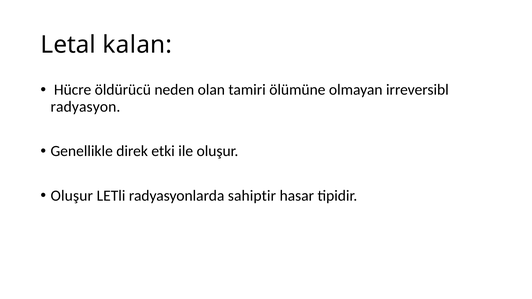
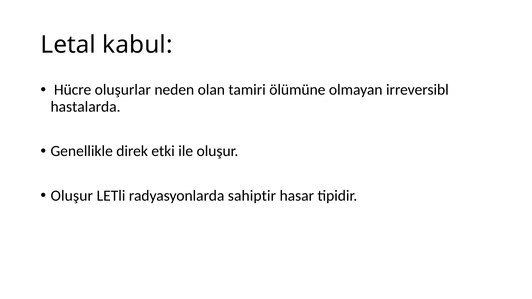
kalan: kalan -> kabul
öldürücü: öldürücü -> oluşurlar
radyasyon: radyasyon -> hastalarda
